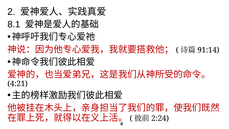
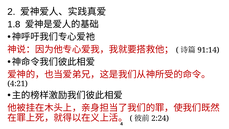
8.1: 8.1 -> 1.8
